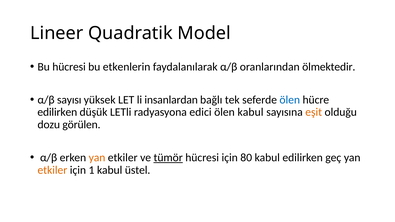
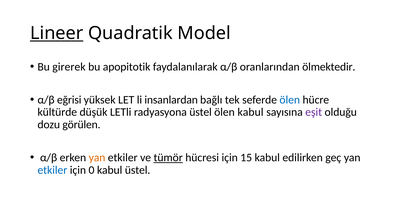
Lineer underline: none -> present
Bu hücresi: hücresi -> girerek
etkenlerin: etkenlerin -> apopitotik
sayısı: sayısı -> eğrisi
edilirken at (57, 112): edilirken -> kültürde
radyasyona edici: edici -> üstel
eşit colour: orange -> purple
80: 80 -> 15
etkiler at (52, 170) colour: orange -> blue
1: 1 -> 0
